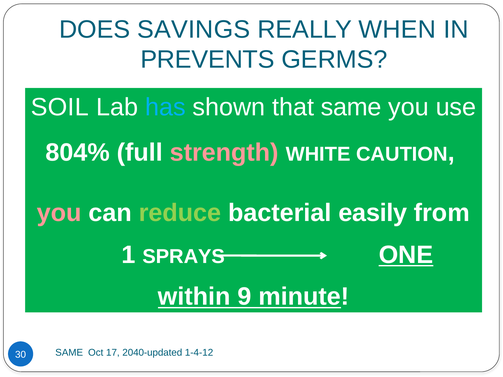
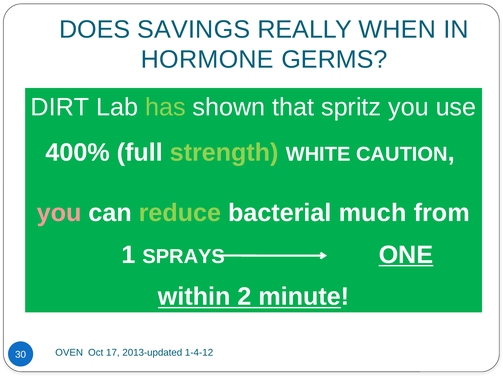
PREVENTS: PREVENTS -> HORMONE
SOIL: SOIL -> DIRT
has colour: light blue -> light green
that same: same -> spritz
804%: 804% -> 400%
strength colour: pink -> light green
easily: easily -> much
9: 9 -> 2
SAME at (69, 353): SAME -> OVEN
2040-updated: 2040-updated -> 2013-updated
